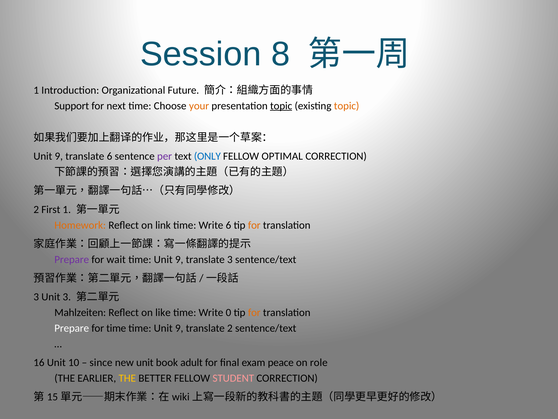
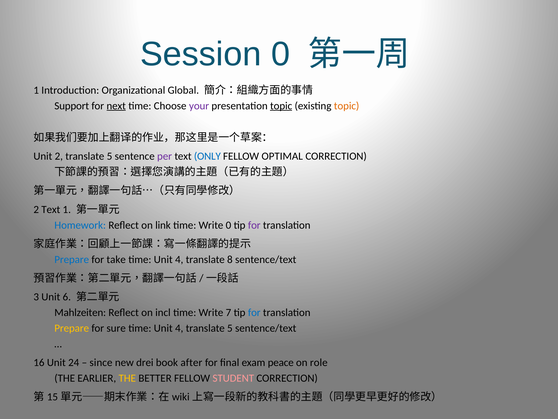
Session 8: 8 -> 0
Future: Future -> Global
next underline: none -> present
your colour: orange -> purple
9 at (59, 156): 9 -> 2
6 at (110, 156): 6 -> 5
2 First: First -> Text
Homework colour: orange -> blue
Write 6: 6 -> 0
for at (254, 225) colour: orange -> purple
Prepare at (72, 259) colour: purple -> blue
wait: wait -> take
9 at (179, 259): 9 -> 4
translate 3: 3 -> 8
Unit 3: 3 -> 6
like: like -> incl
0: 0 -> 7
for at (254, 312) colour: orange -> blue
Prepare at (72, 328) colour: white -> yellow
for time: time -> sure
9 at (179, 328): 9 -> 4
2 at (230, 328): 2 -> 5
10: 10 -> 24
new unit: unit -> drei
adult: adult -> after
